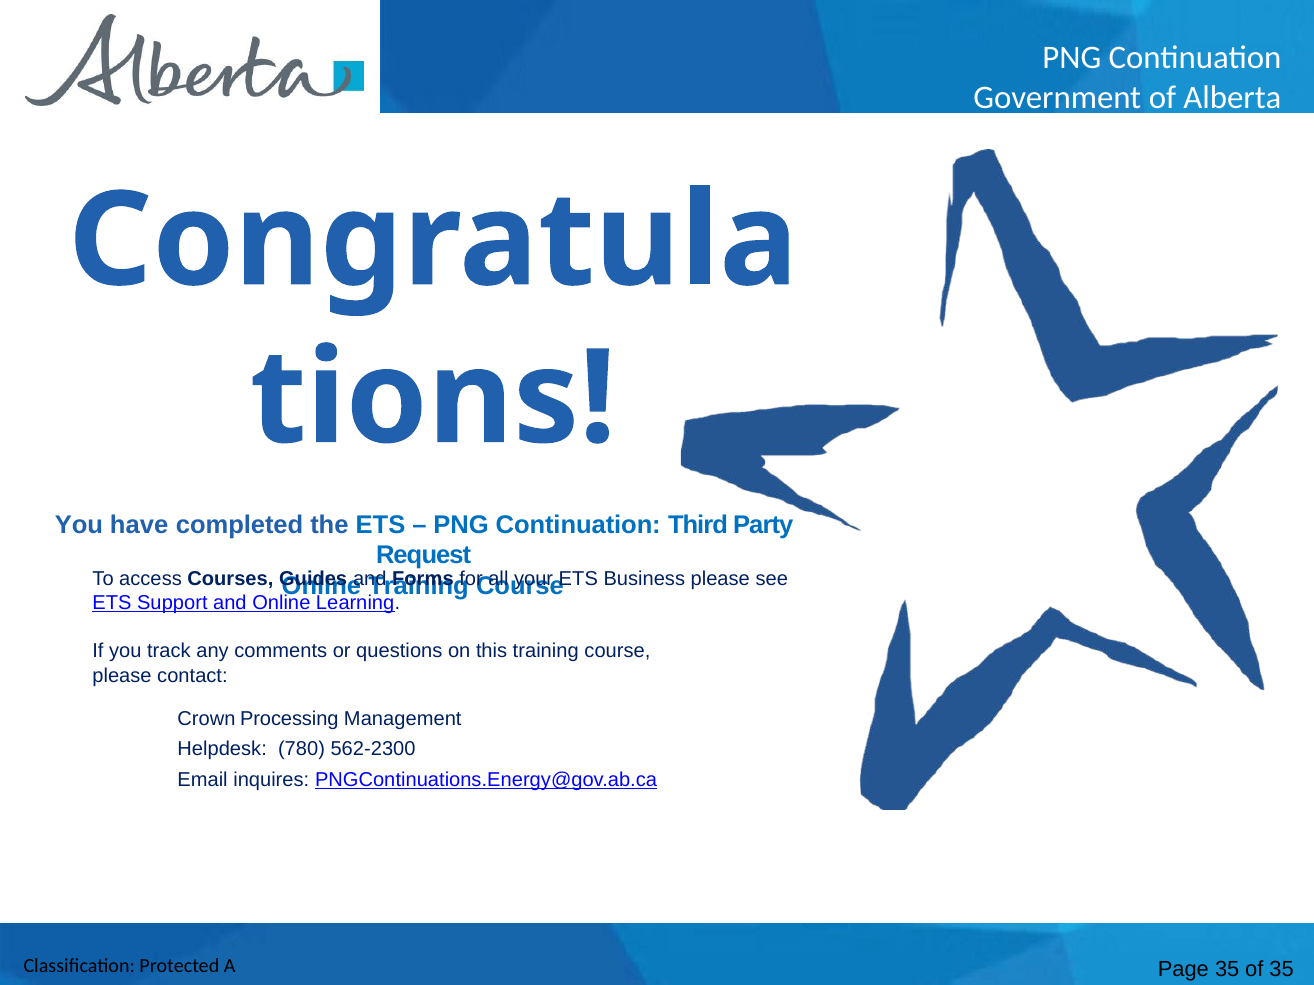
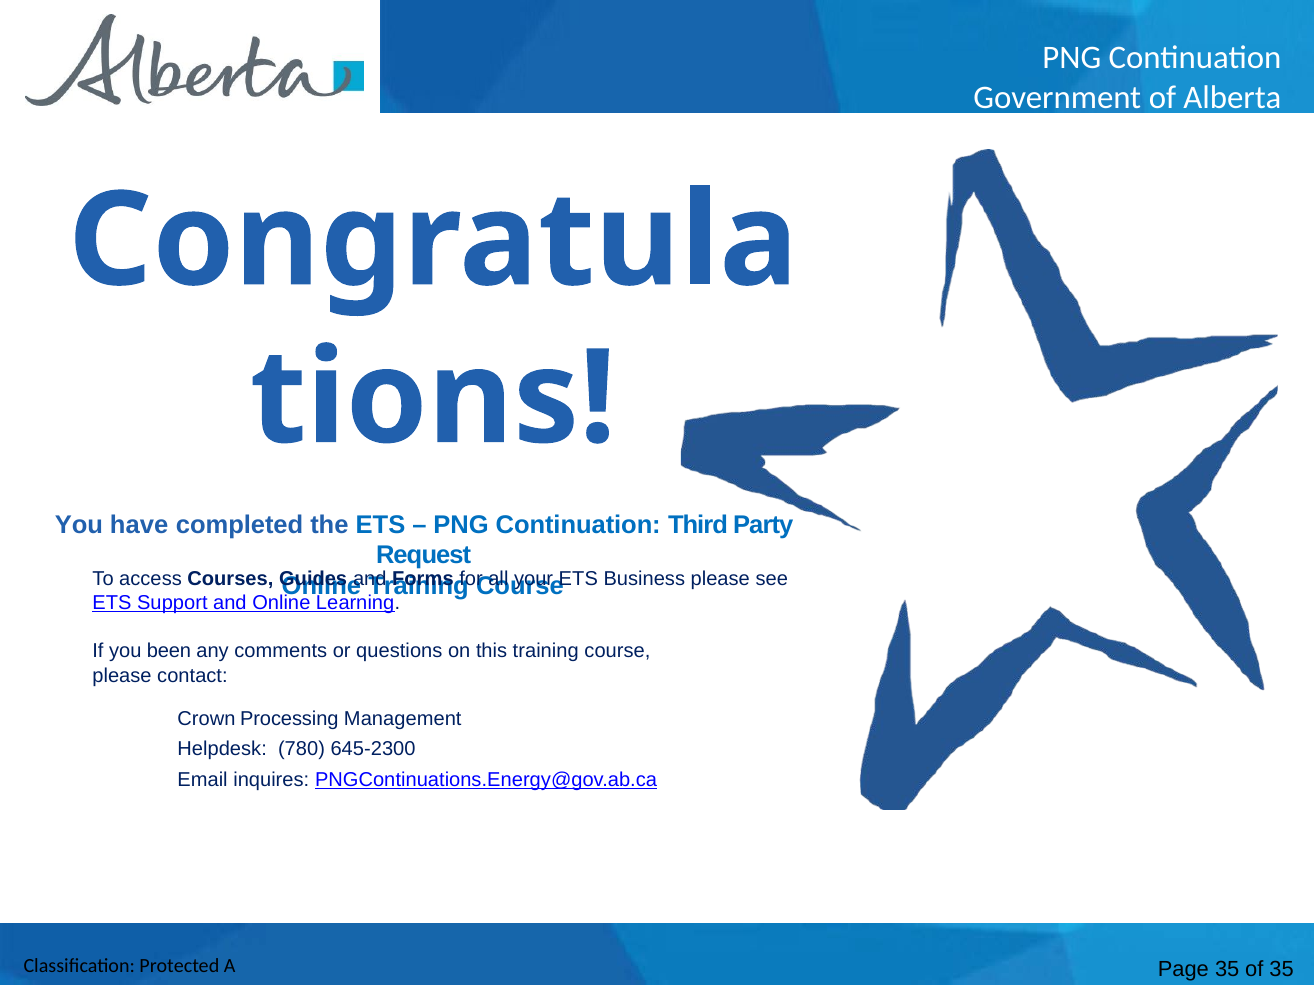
track: track -> been
562-2300: 562-2300 -> 645-2300
